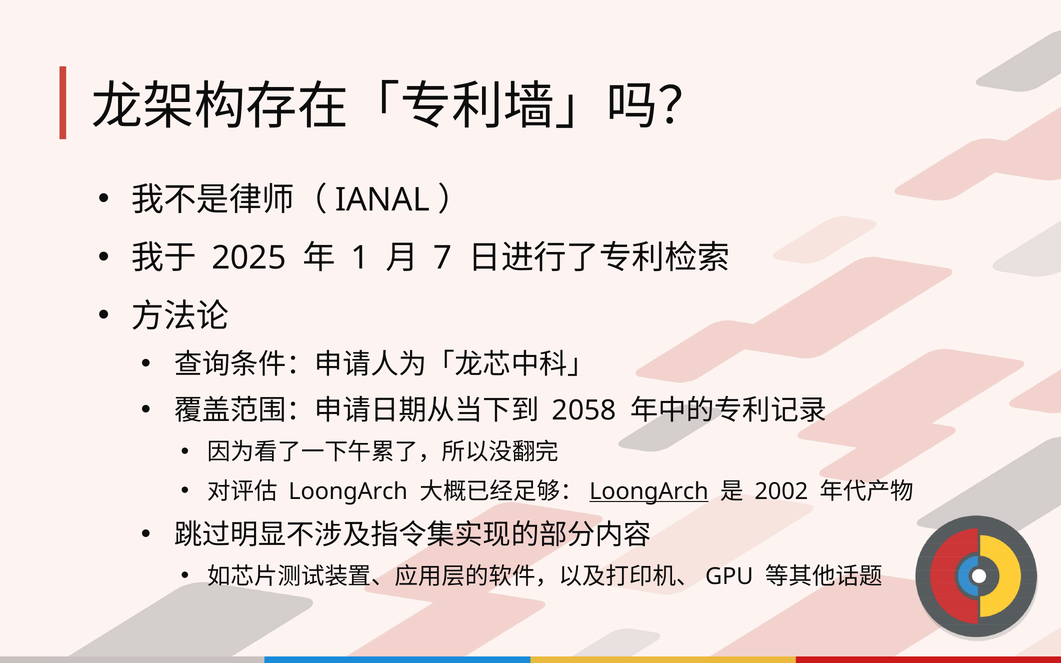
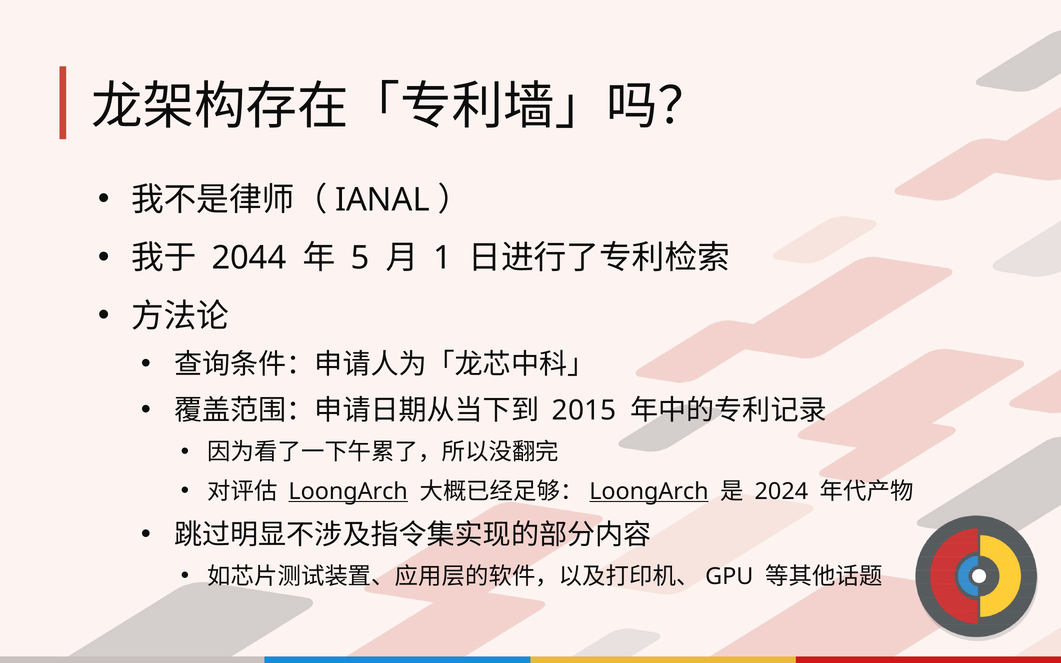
2025: 2025 -> 2044
1: 1 -> 5
7: 7 -> 1
2058: 2058 -> 2015
LoongArch at (348, 491) underline: none -> present
2002: 2002 -> 2024
